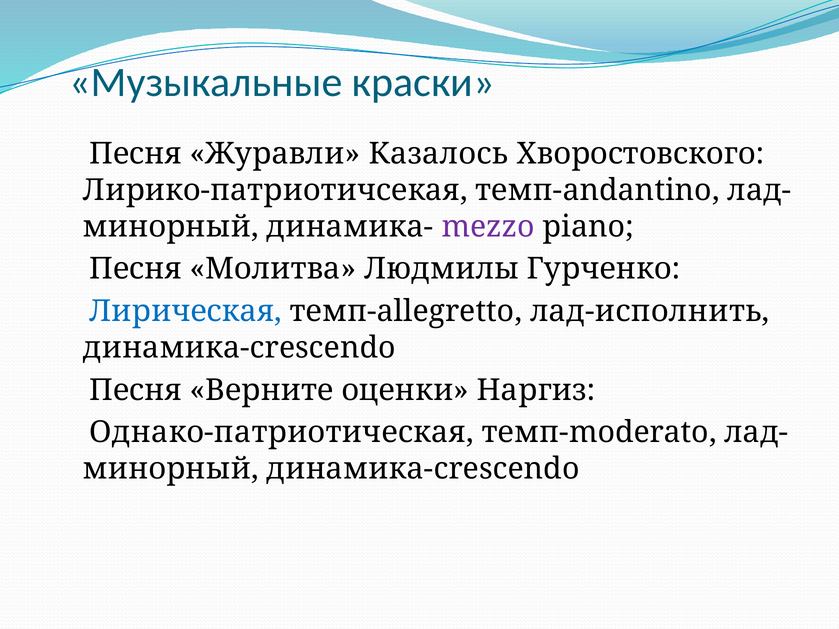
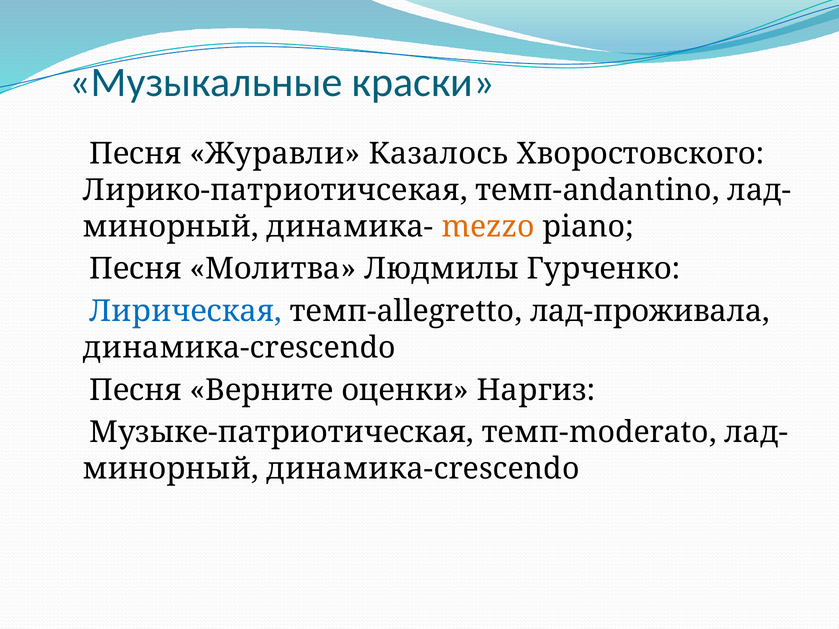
mezzo colour: purple -> orange
лад-исполнить: лад-исполнить -> лад-проживала
Однако-патриотическая: Однако-патриотическая -> Музыке-патриотическая
